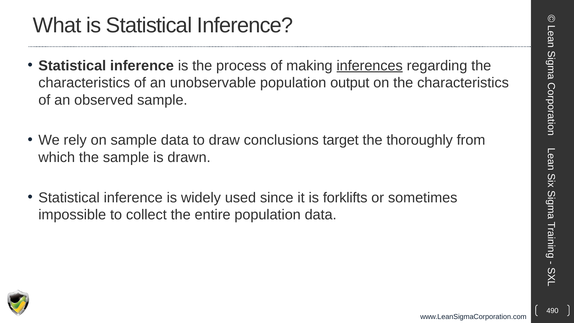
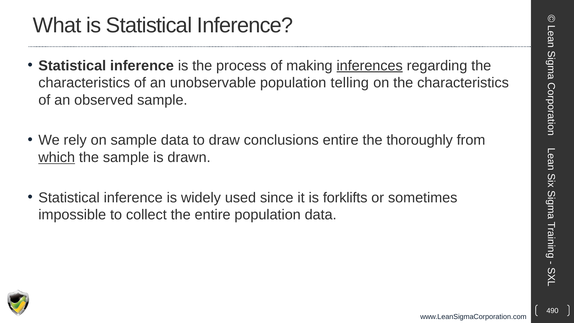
output: output -> telling
conclusions target: target -> entire
which underline: none -> present
